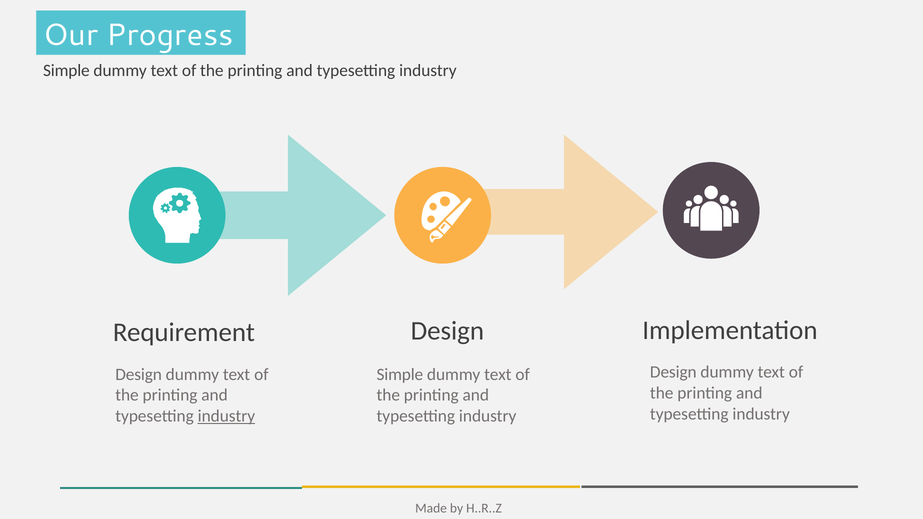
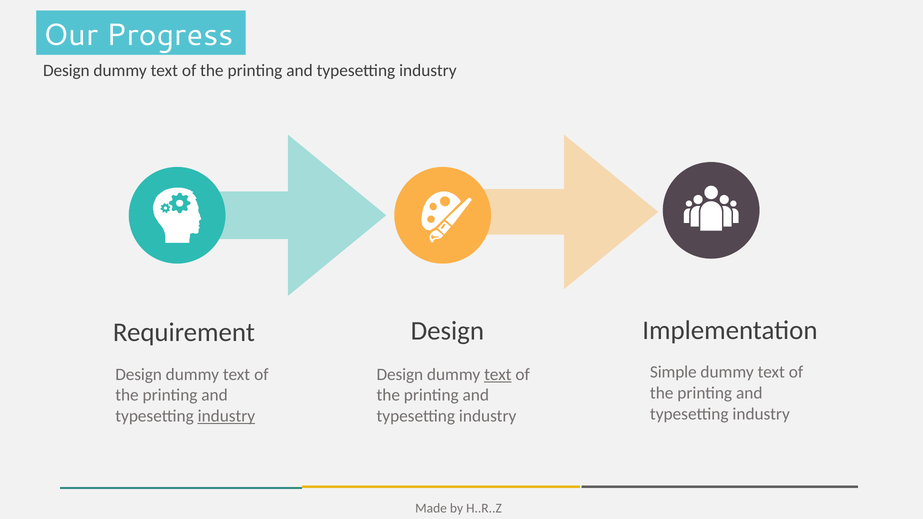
Simple at (66, 70): Simple -> Design
Design at (673, 372): Design -> Simple
Simple at (400, 374): Simple -> Design
text at (498, 374) underline: none -> present
